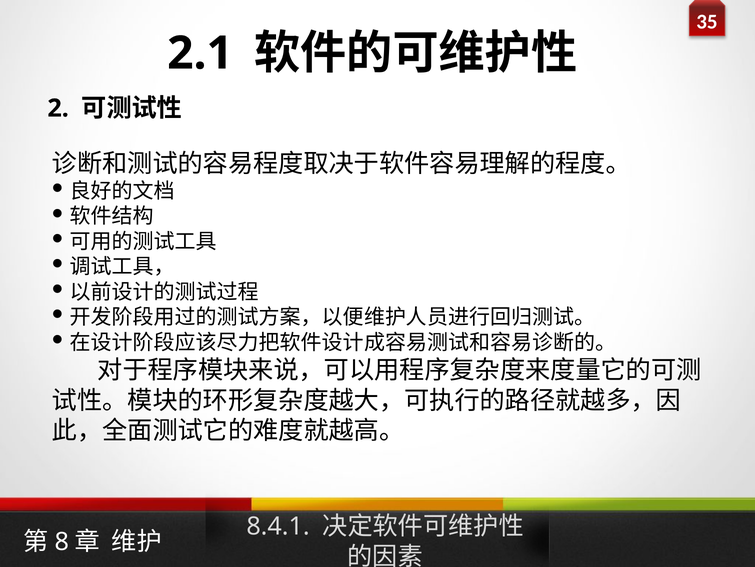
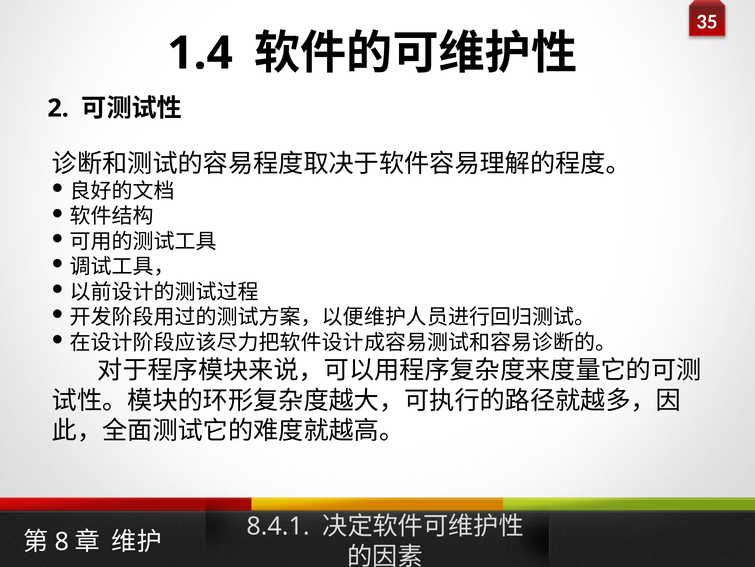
2.1: 2.1 -> 1.4
